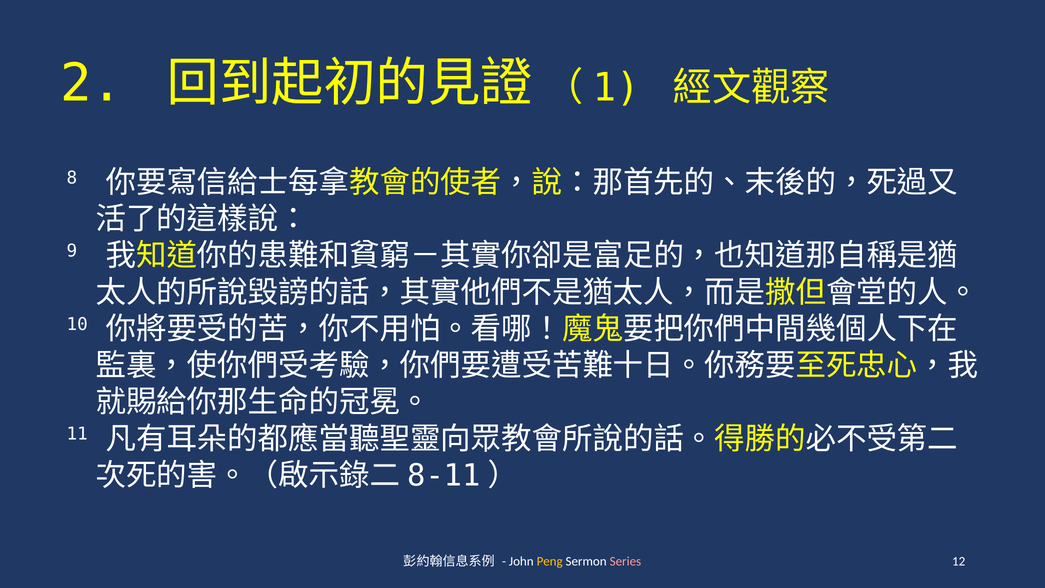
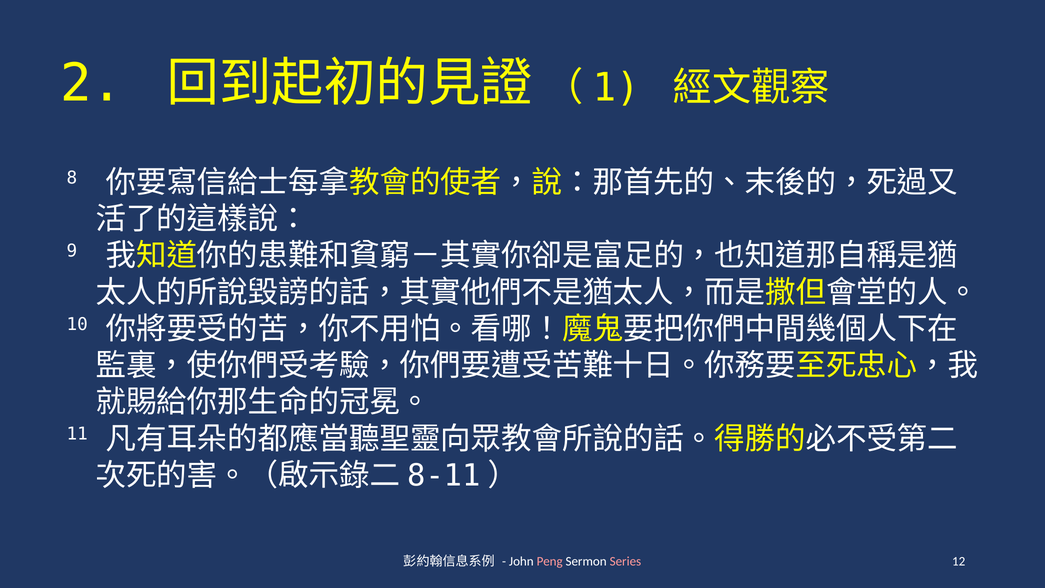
Peng colour: yellow -> pink
